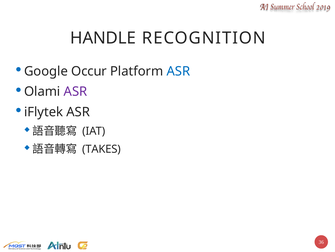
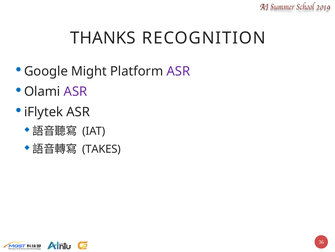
HANDLE: HANDLE -> THANKS
Occur: Occur -> Might
ASR at (178, 71) colour: blue -> purple
